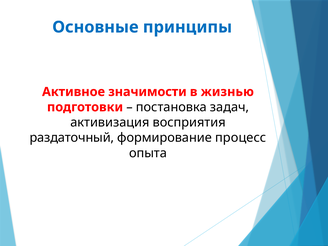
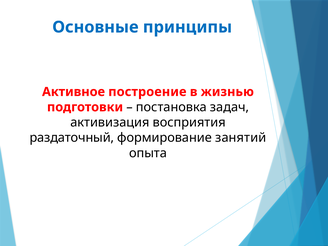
значимости: значимости -> построение
процесс: процесс -> занятий
